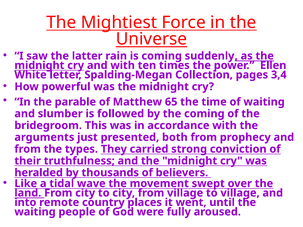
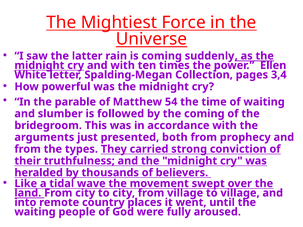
65: 65 -> 54
